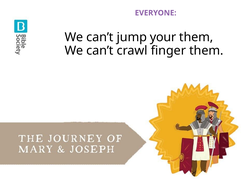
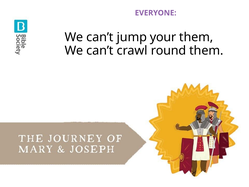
finger: finger -> round
